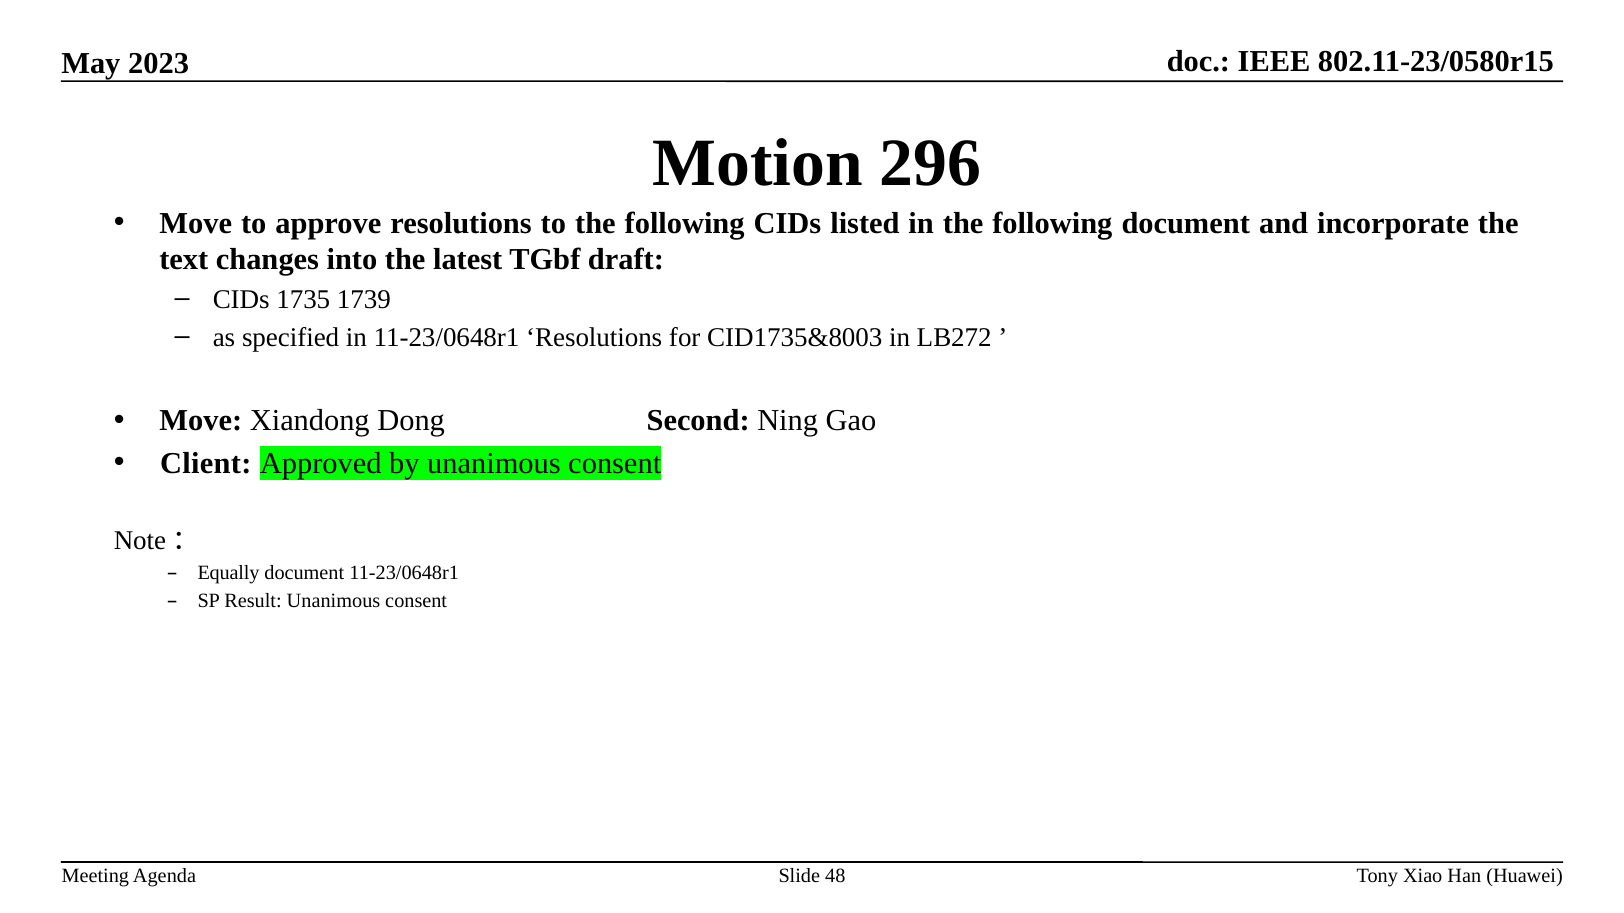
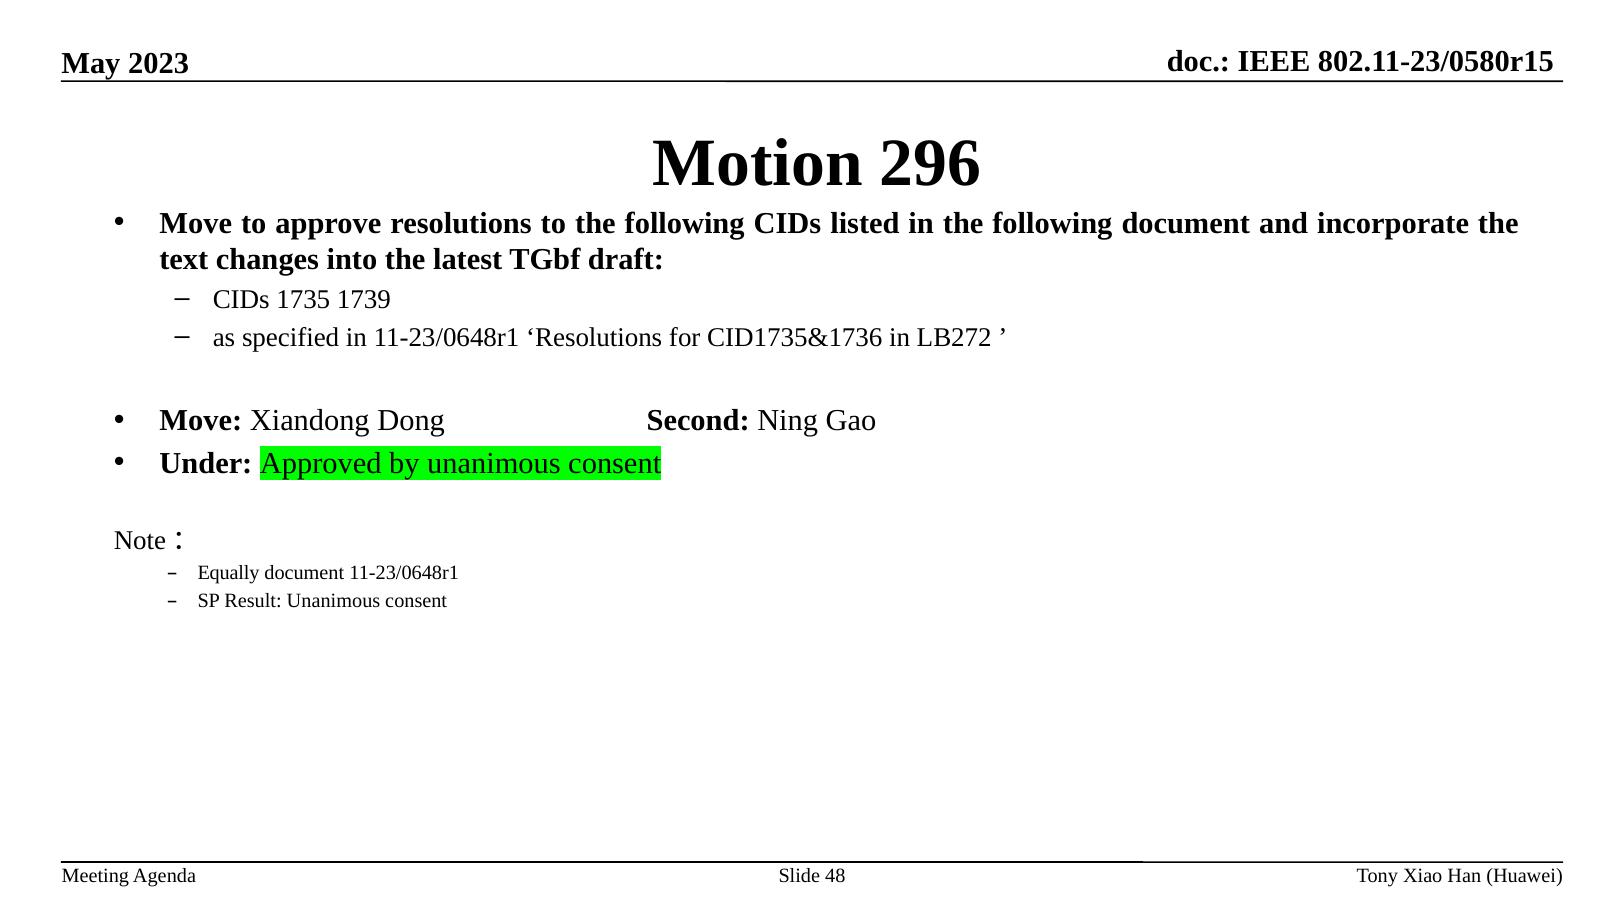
CID1735&8003: CID1735&8003 -> CID1735&1736
Client: Client -> Under
